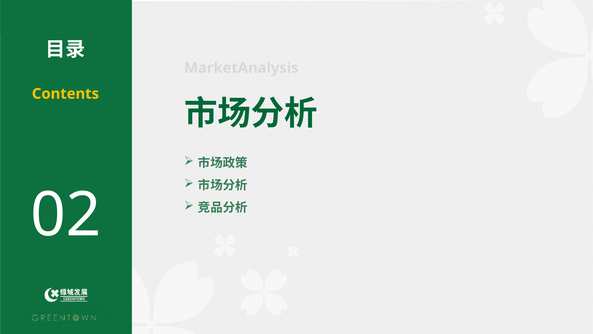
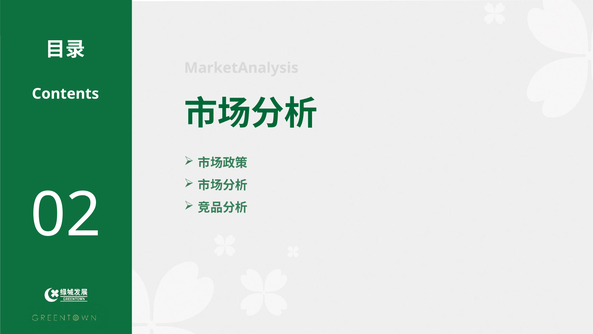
Contents colour: yellow -> white
